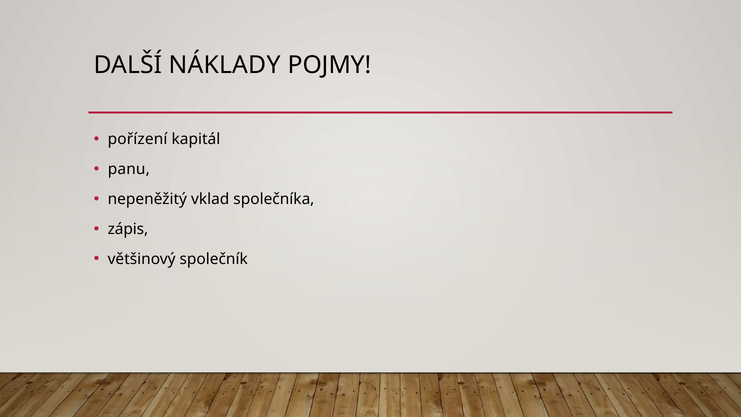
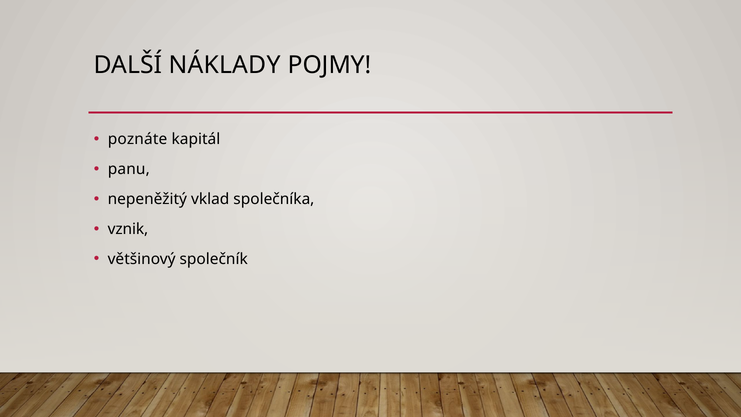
pořízení: pořízení -> poznáte
zápis: zápis -> vznik
